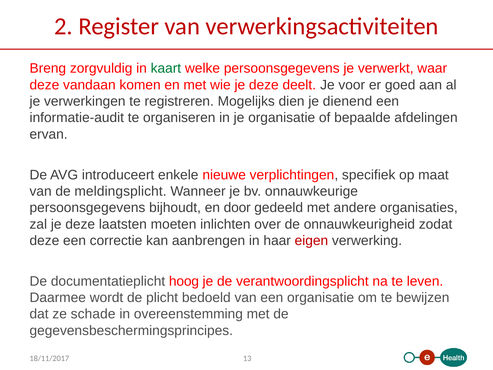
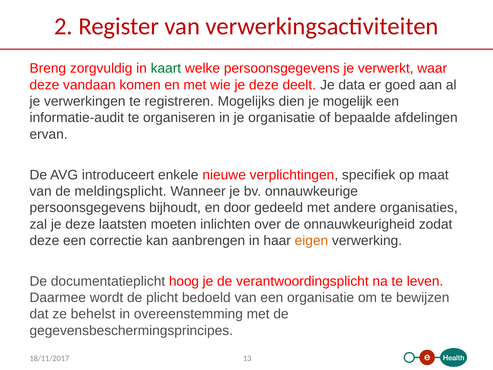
voor: voor -> data
dienend: dienend -> mogelijk
eigen colour: red -> orange
schade: schade -> behelst
